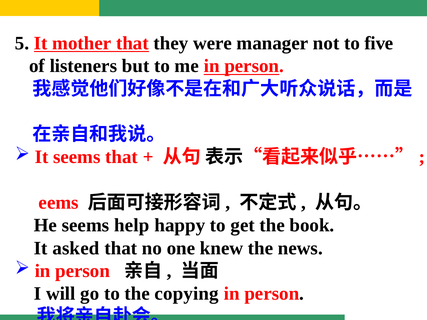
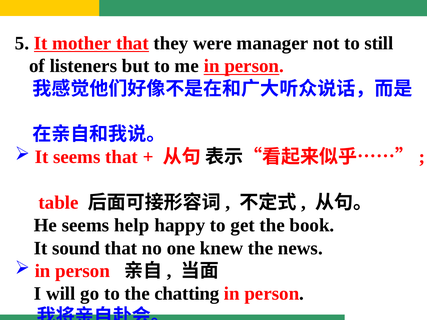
five: five -> still
eems: eems -> table
asked: asked -> sound
copying: copying -> chatting
